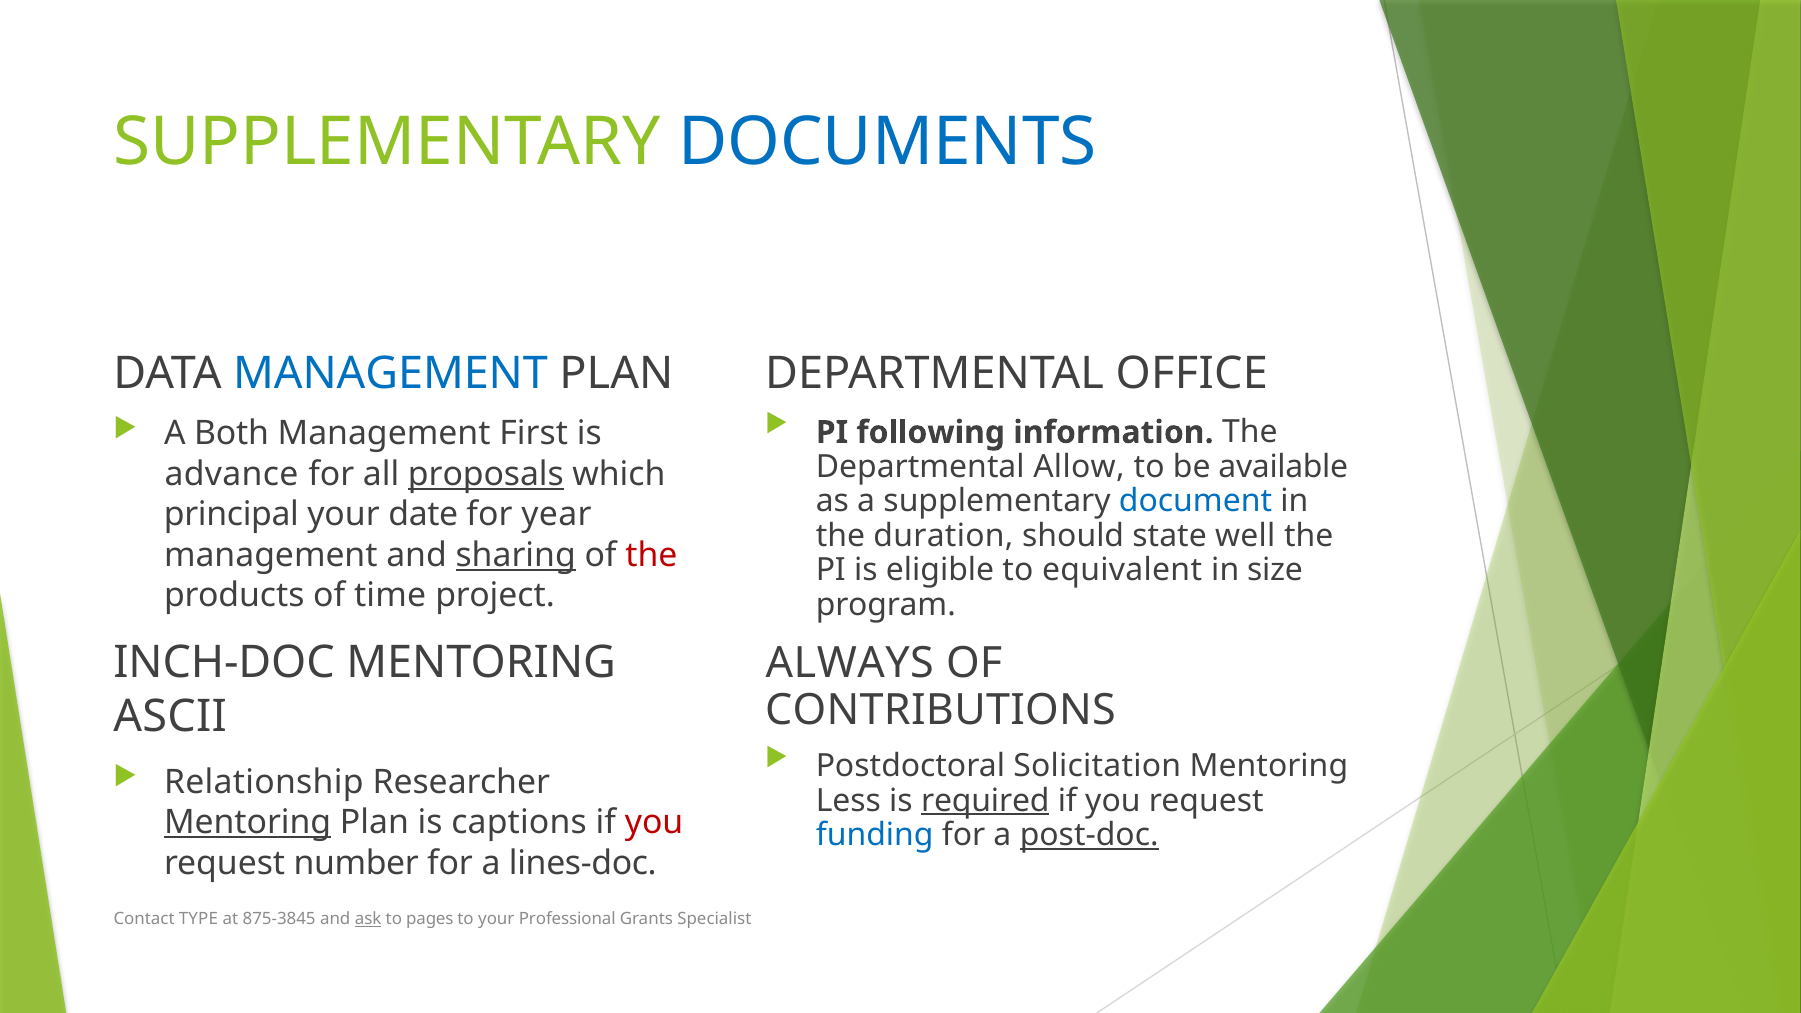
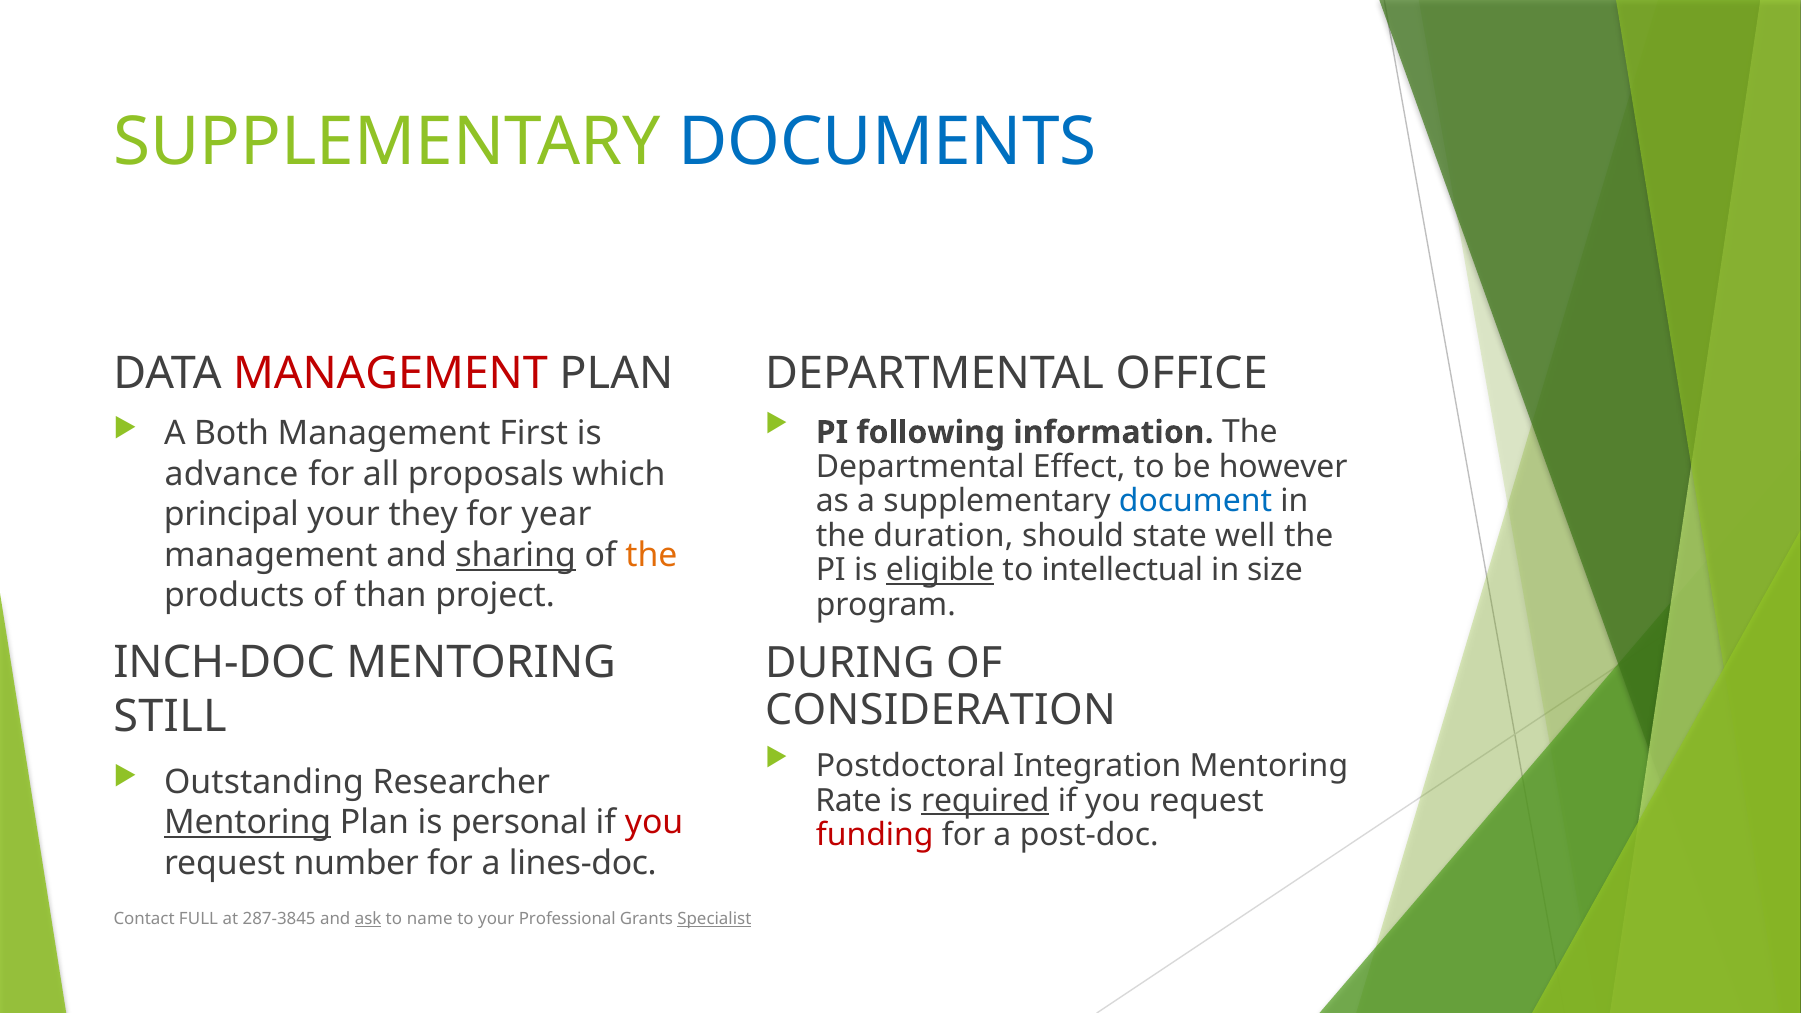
MANAGEMENT at (391, 374) colour: blue -> red
Allow: Allow -> Effect
available: available -> however
proposals underline: present -> none
date: date -> they
the at (651, 555) colour: red -> orange
eligible underline: none -> present
equivalent: equivalent -> intellectual
time: time -> than
ALWAYS: ALWAYS -> DURING
CONTRIBUTIONS: CONTRIBUTIONS -> CONSIDERATION
ASCII: ASCII -> STILL
Solicitation: Solicitation -> Integration
Relationship: Relationship -> Outstanding
Less: Less -> Rate
captions: captions -> personal
funding colour: blue -> red
post-doc underline: present -> none
TYPE: TYPE -> FULL
875-3845: 875-3845 -> 287-3845
pages: pages -> name
Specialist underline: none -> present
